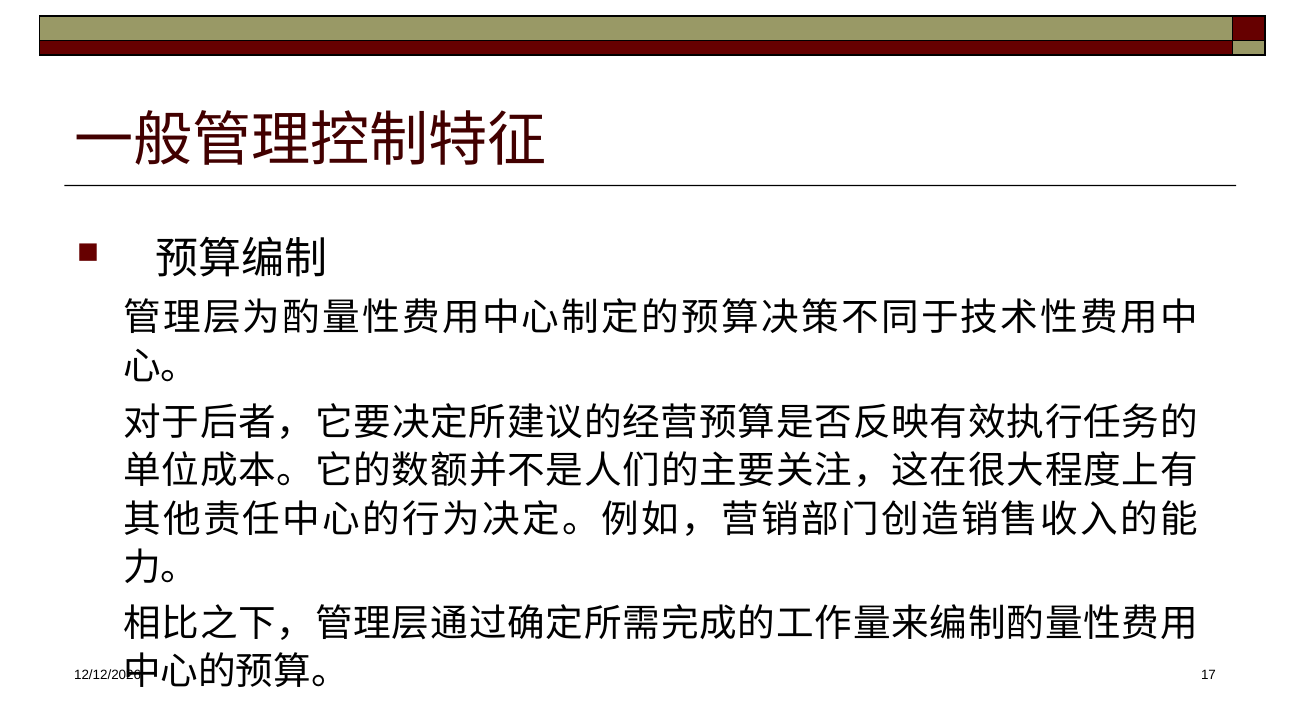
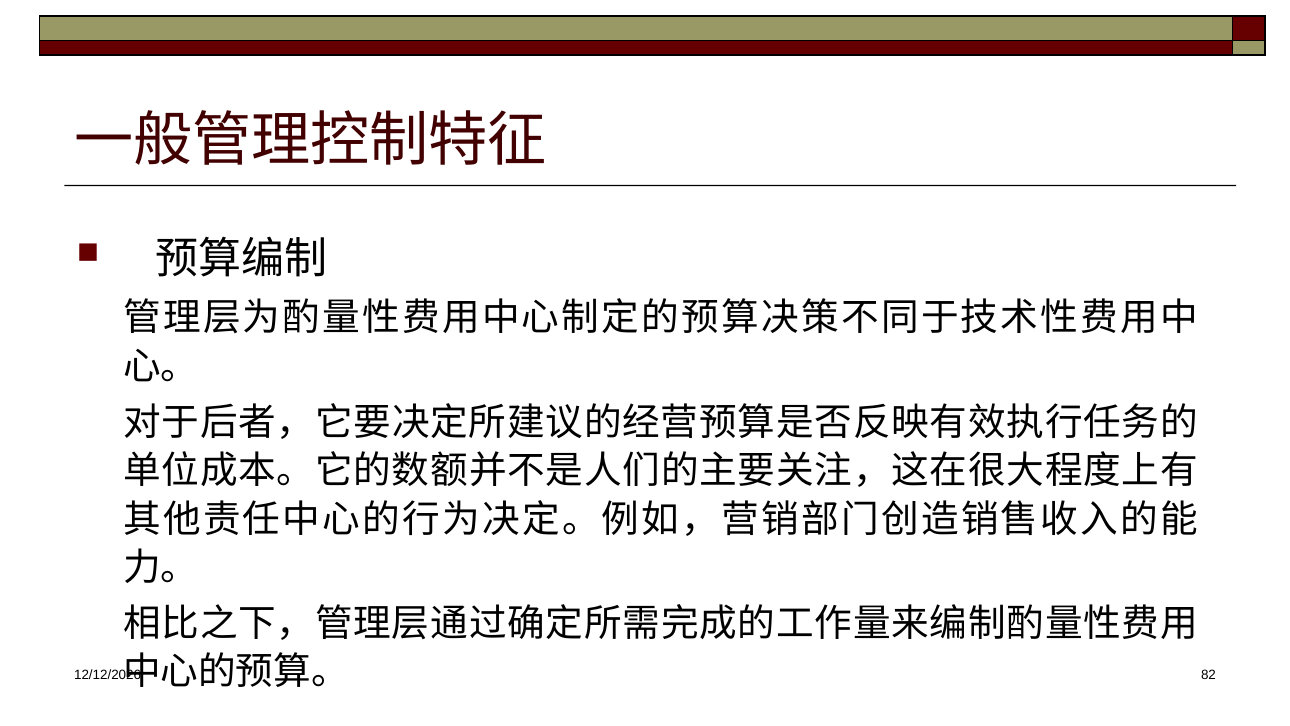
17: 17 -> 82
